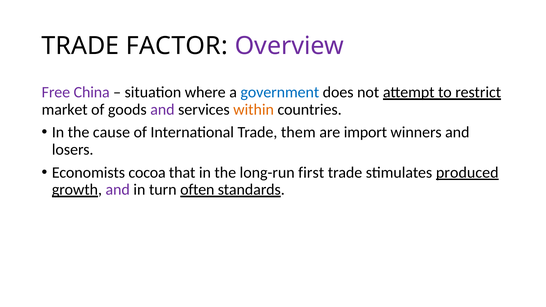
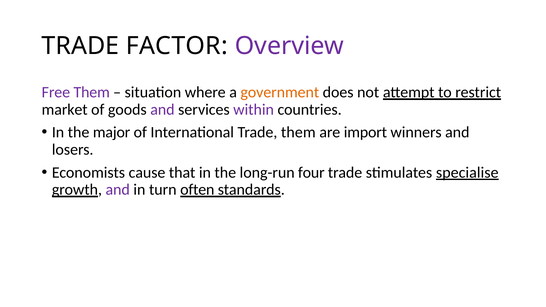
Free China: China -> Them
government colour: blue -> orange
within colour: orange -> purple
cause: cause -> major
cocoa: cocoa -> cause
first: first -> four
produced: produced -> specialise
